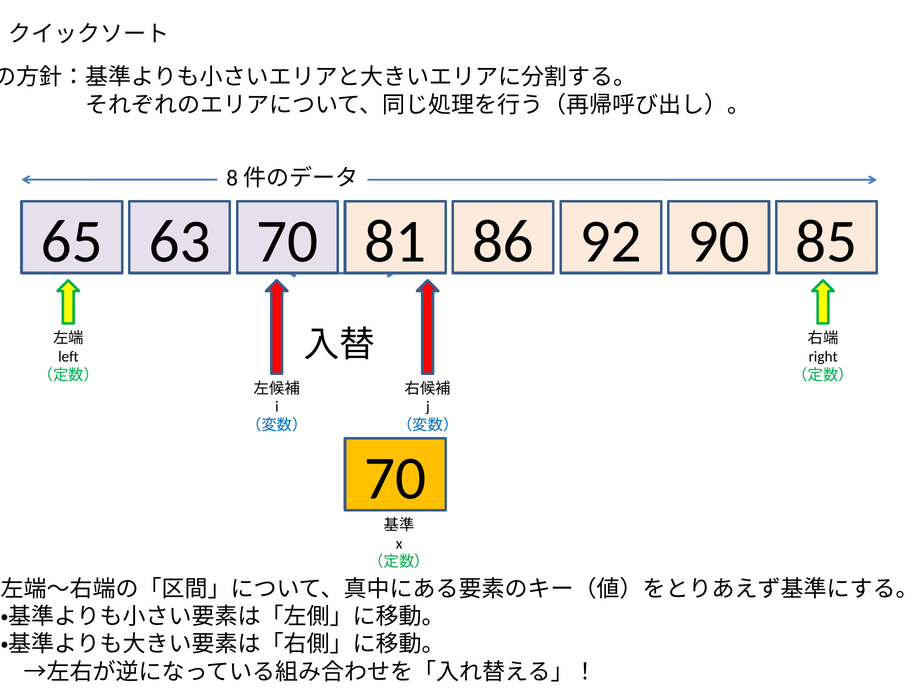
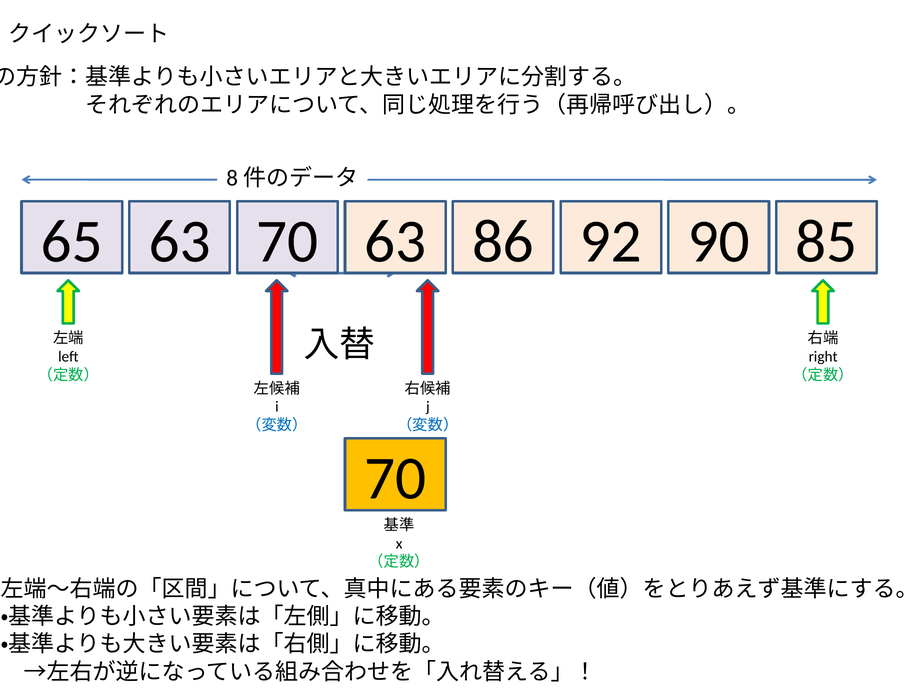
70 81: 81 -> 63
